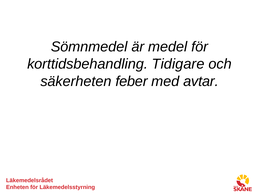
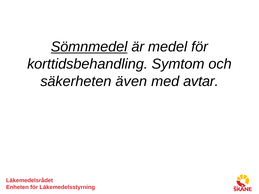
Sömnmedel underline: none -> present
Tidigare: Tidigare -> Symtom
feber: feber -> även
